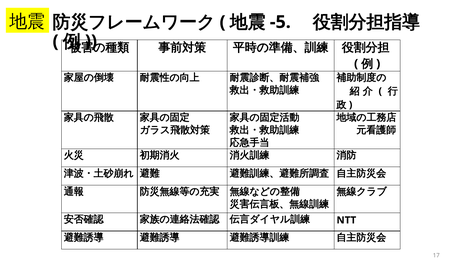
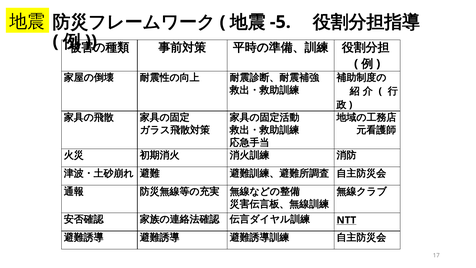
NTT underline: none -> present
